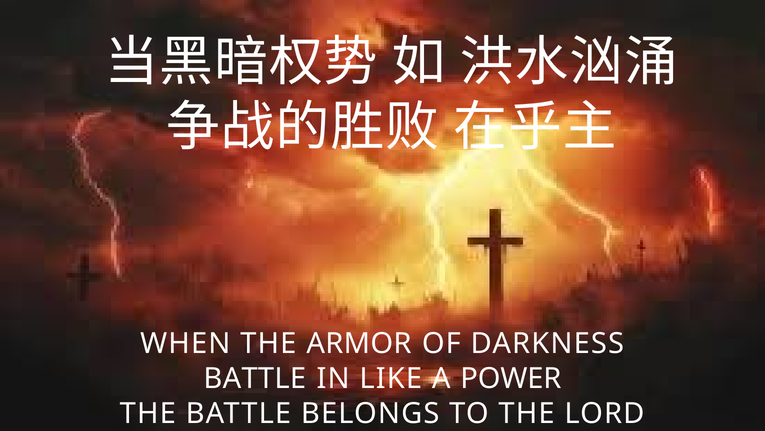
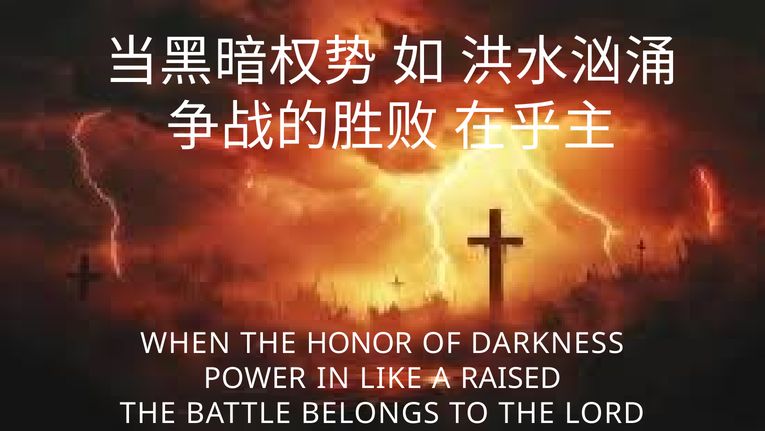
ARMOR: ARMOR -> HONOR
BATTLE at (255, 378): BATTLE -> POWER
POWER: POWER -> RAISED
